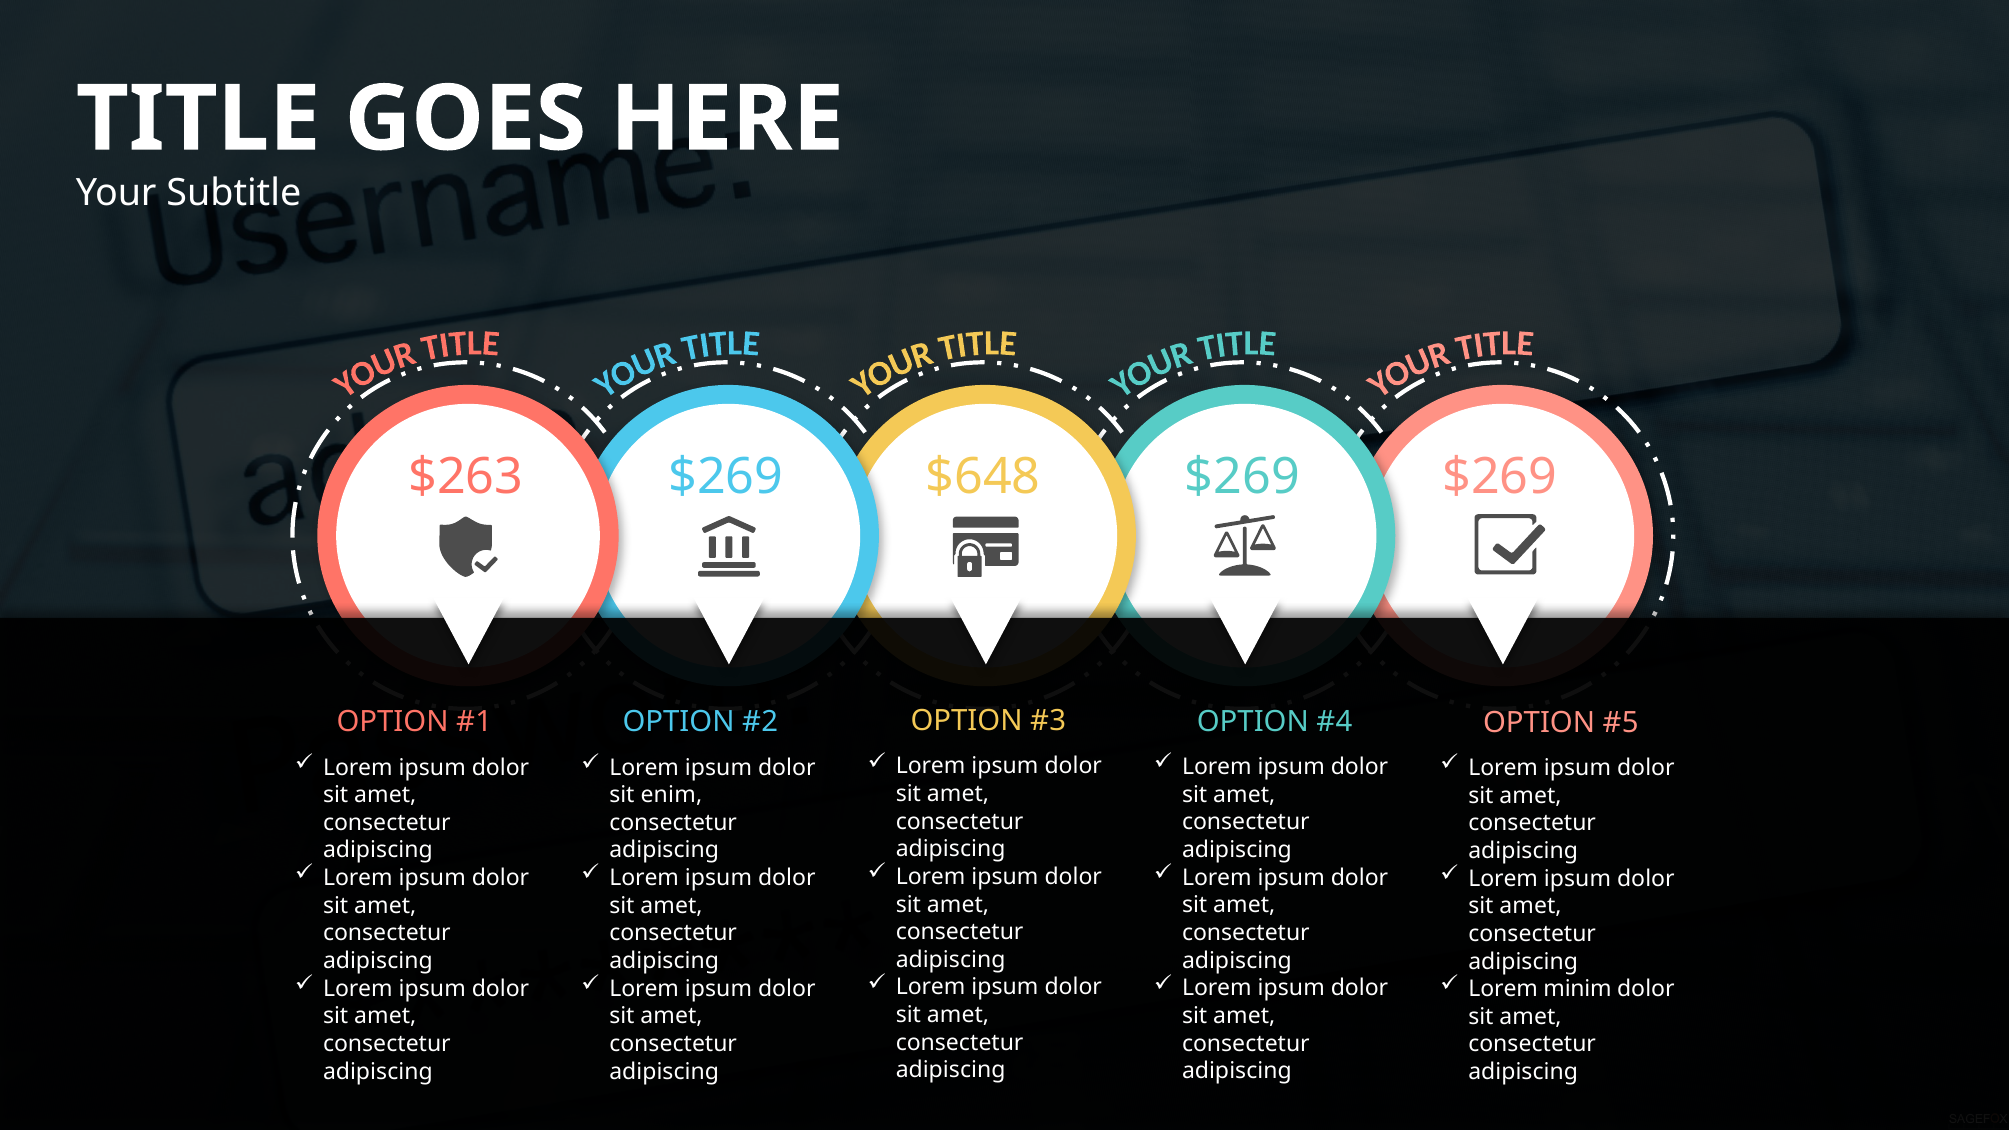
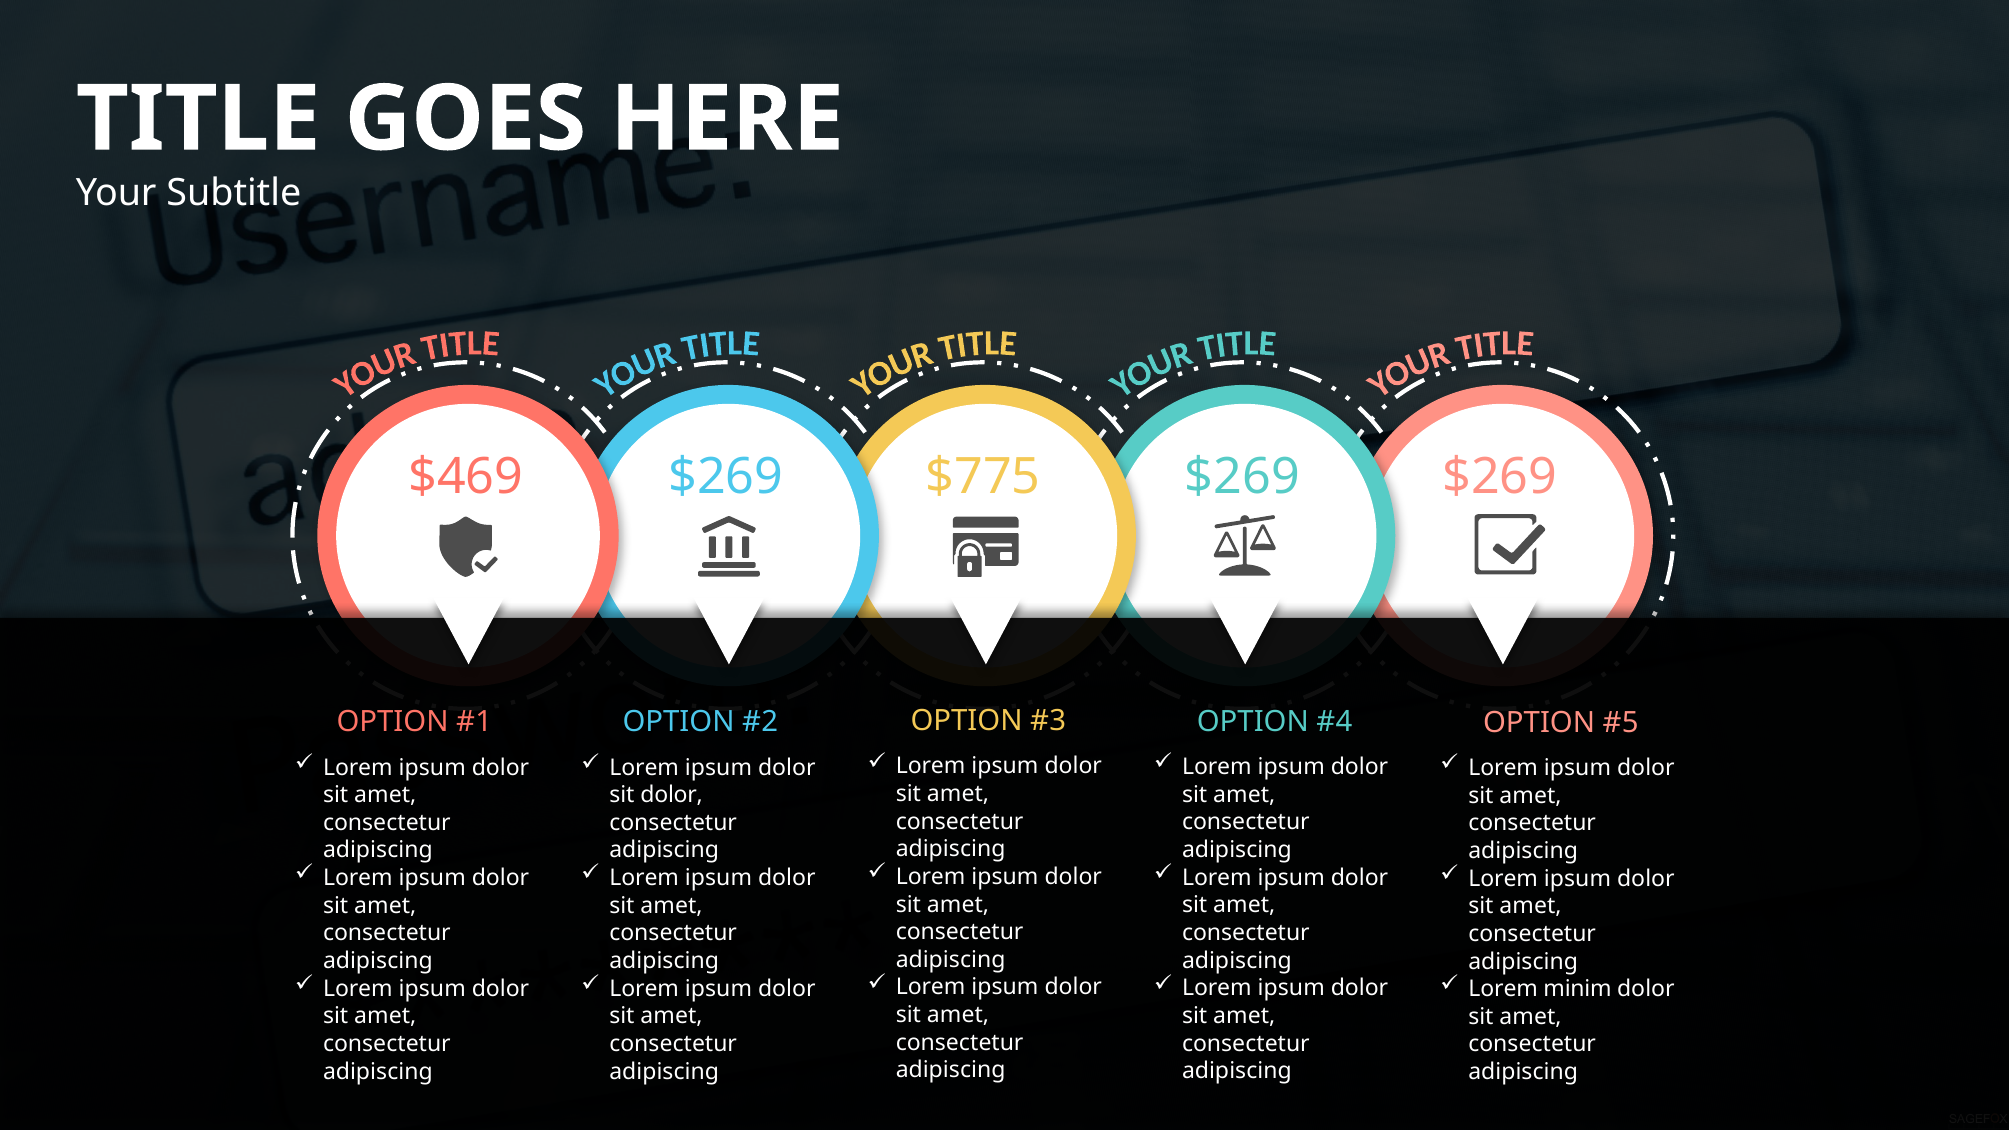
$263: $263 -> $469
$648: $648 -> $775
sit enim: enim -> dolor
